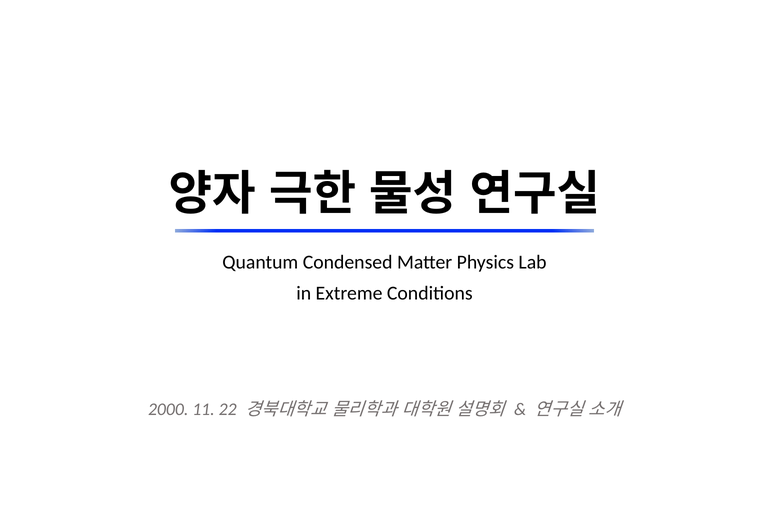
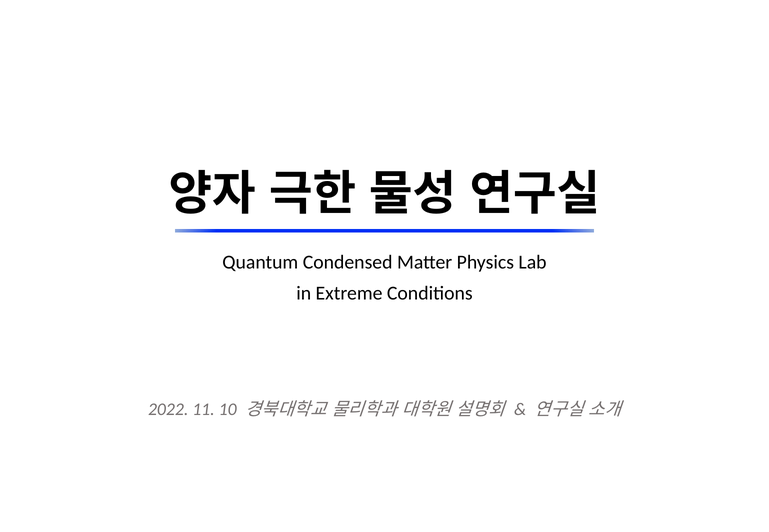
2000: 2000 -> 2022
22: 22 -> 10
